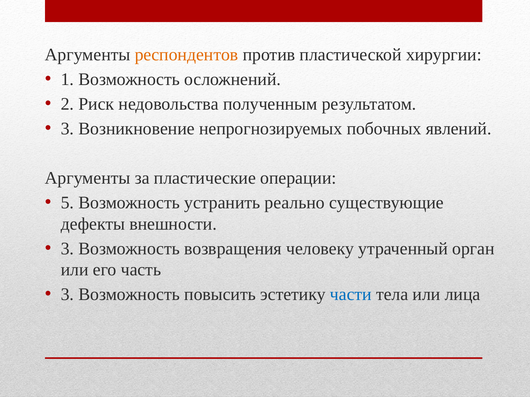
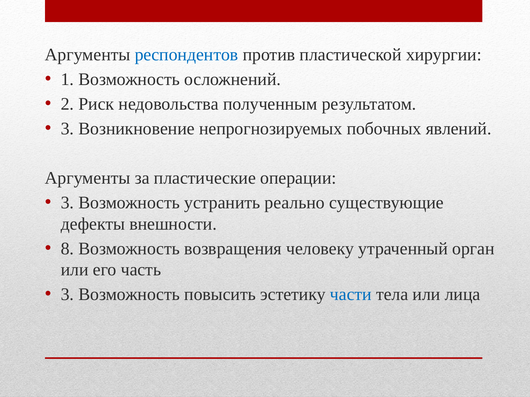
респондентов colour: orange -> blue
5 at (67, 203): 5 -> 3
3 at (67, 249): 3 -> 8
